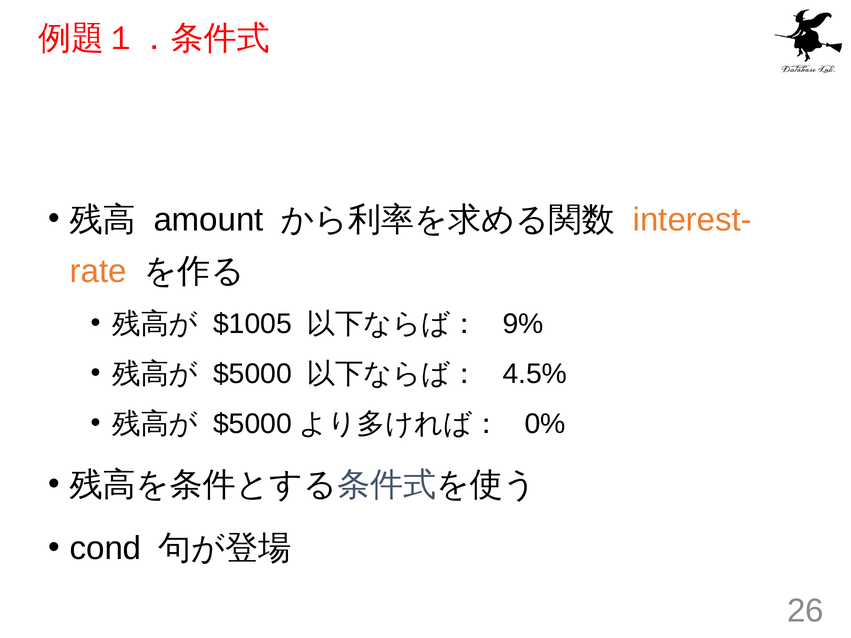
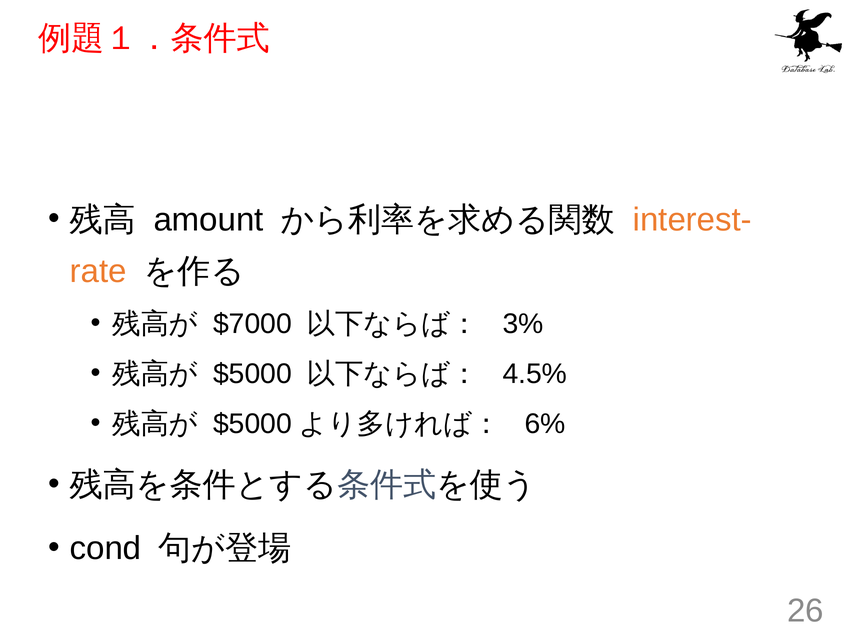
$1005: $1005 -> $7000
9%: 9% -> 3%
0%: 0% -> 6%
